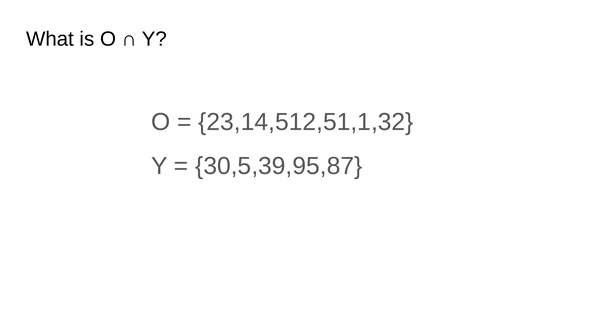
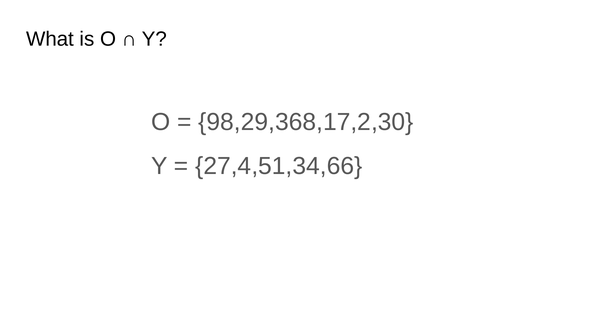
23,14,512,51,1,32: 23,14,512,51,1,32 -> 98,29,368,17,2,30
30,5,39,95,87: 30,5,39,95,87 -> 27,4,51,34,66
